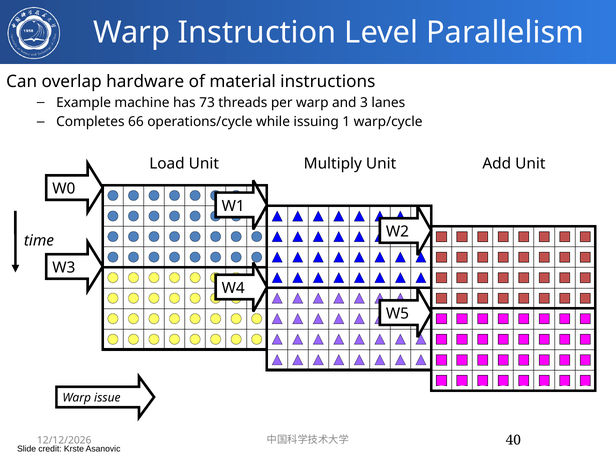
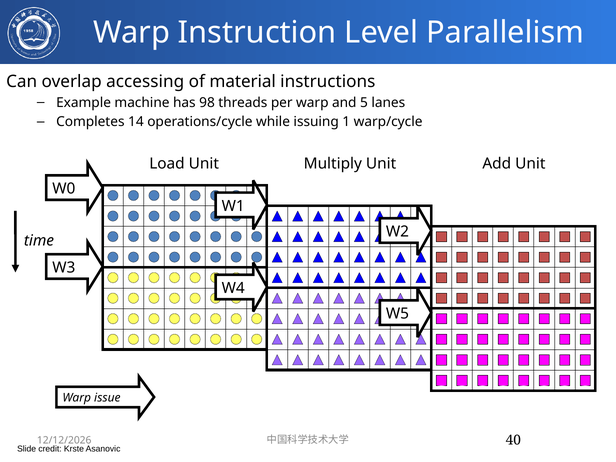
hardware: hardware -> accessing
73: 73 -> 98
3: 3 -> 5
66: 66 -> 14
